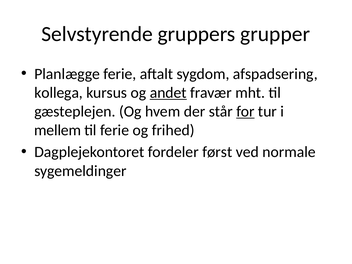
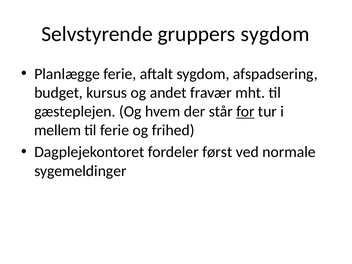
gruppers grupper: grupper -> sygdom
kollega: kollega -> budget
andet underline: present -> none
